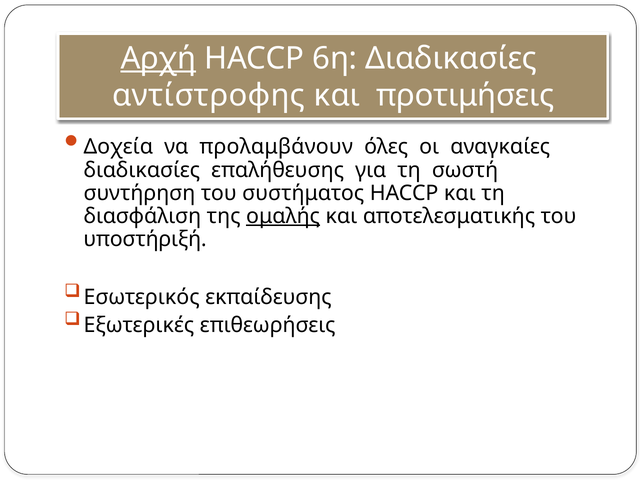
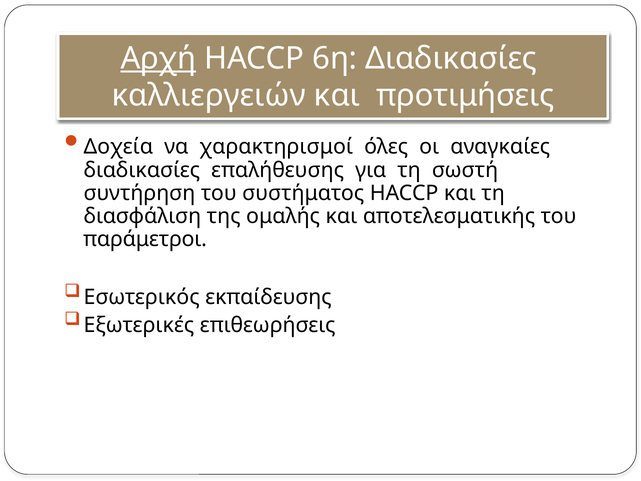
αντίστροφης: αντίστροφης -> καλλιεργειών
προλαμβάνουν: προλαμβάνουν -> χαρακτηρισμοί
ομαλής underline: present -> none
υποστήριξή: υποστήριξή -> παράμετροι
